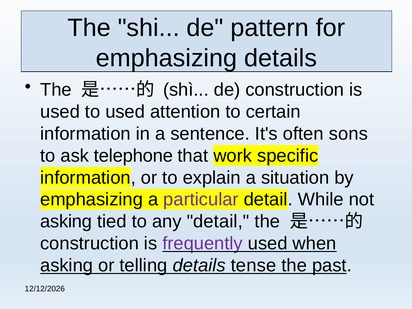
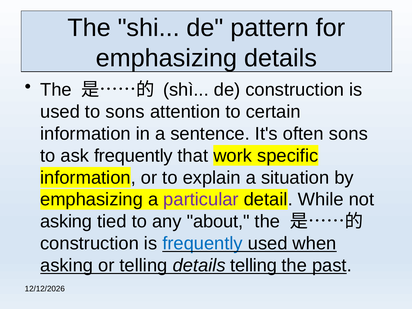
to used: used -> sons
ask telephone: telephone -> frequently
any detail: detail -> about
frequently at (203, 244) colour: purple -> blue
details tense: tense -> telling
